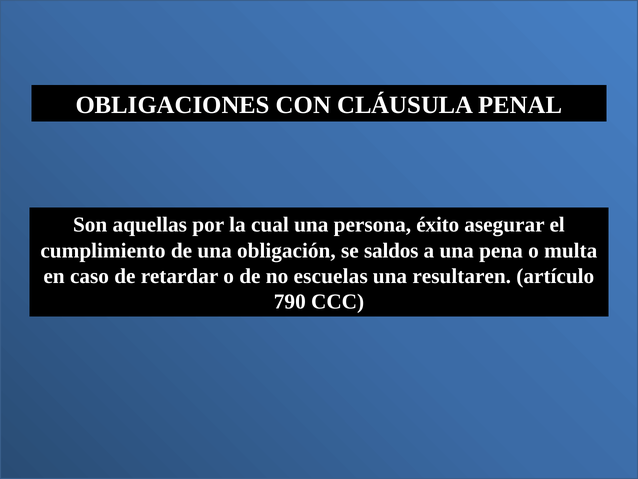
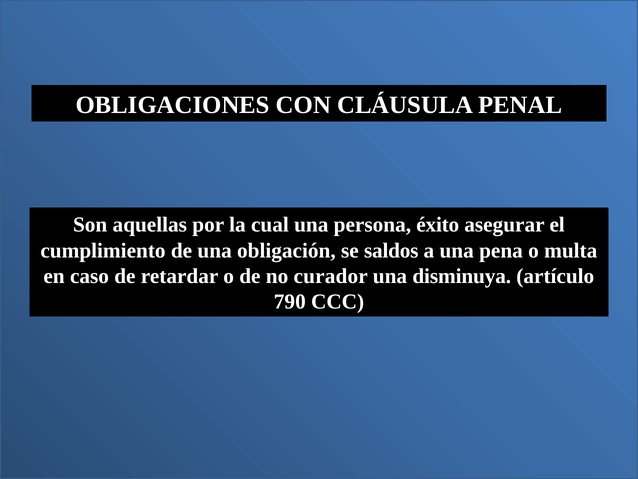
escuelas: escuelas -> curador
resultaren: resultaren -> disminuya
